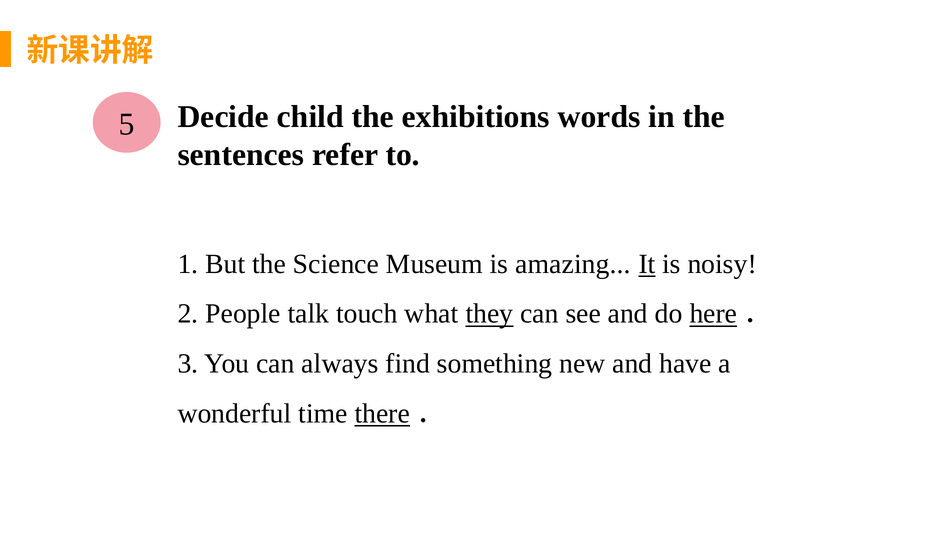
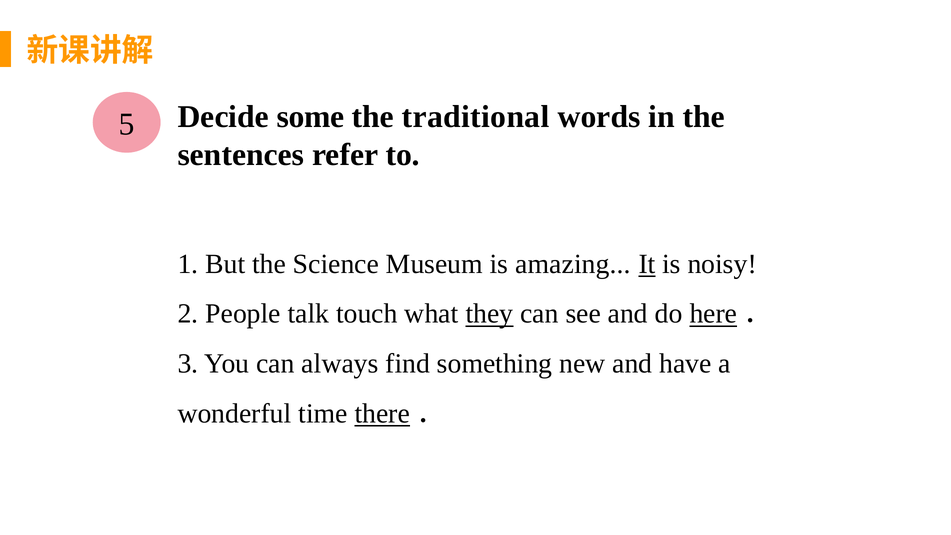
child: child -> some
exhibitions: exhibitions -> traditional
